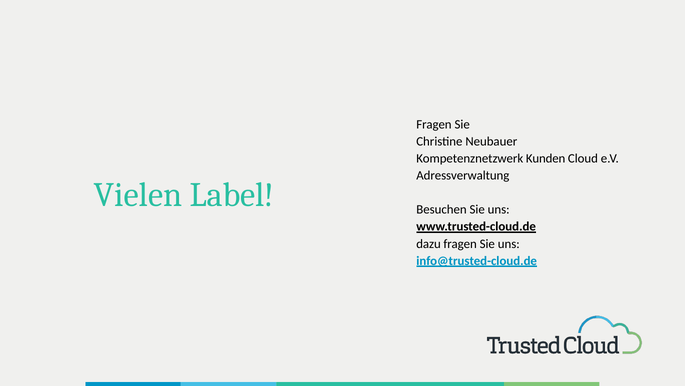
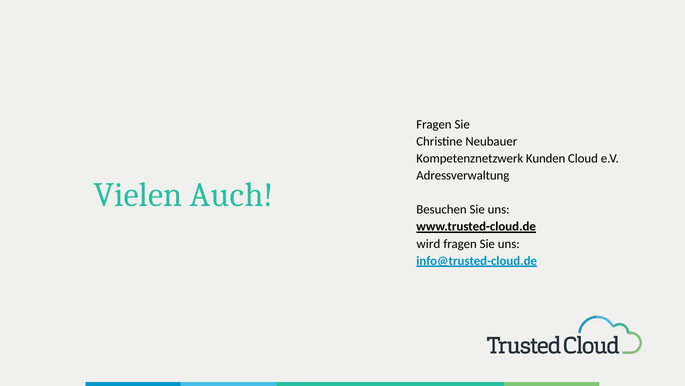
Label: Label -> Auch
dazu: dazu -> wird
